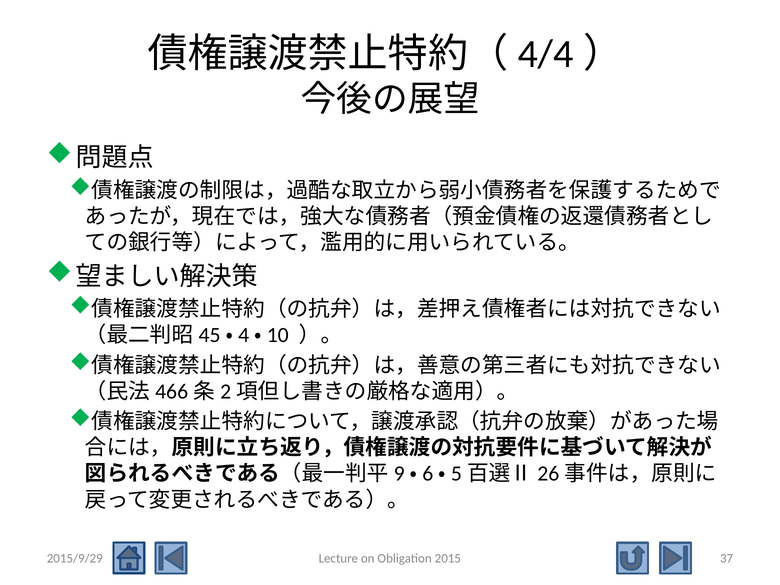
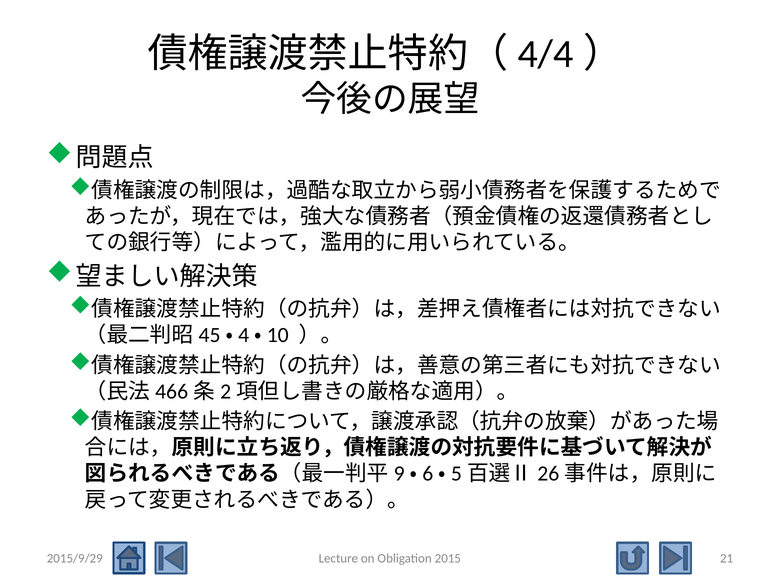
37: 37 -> 21
